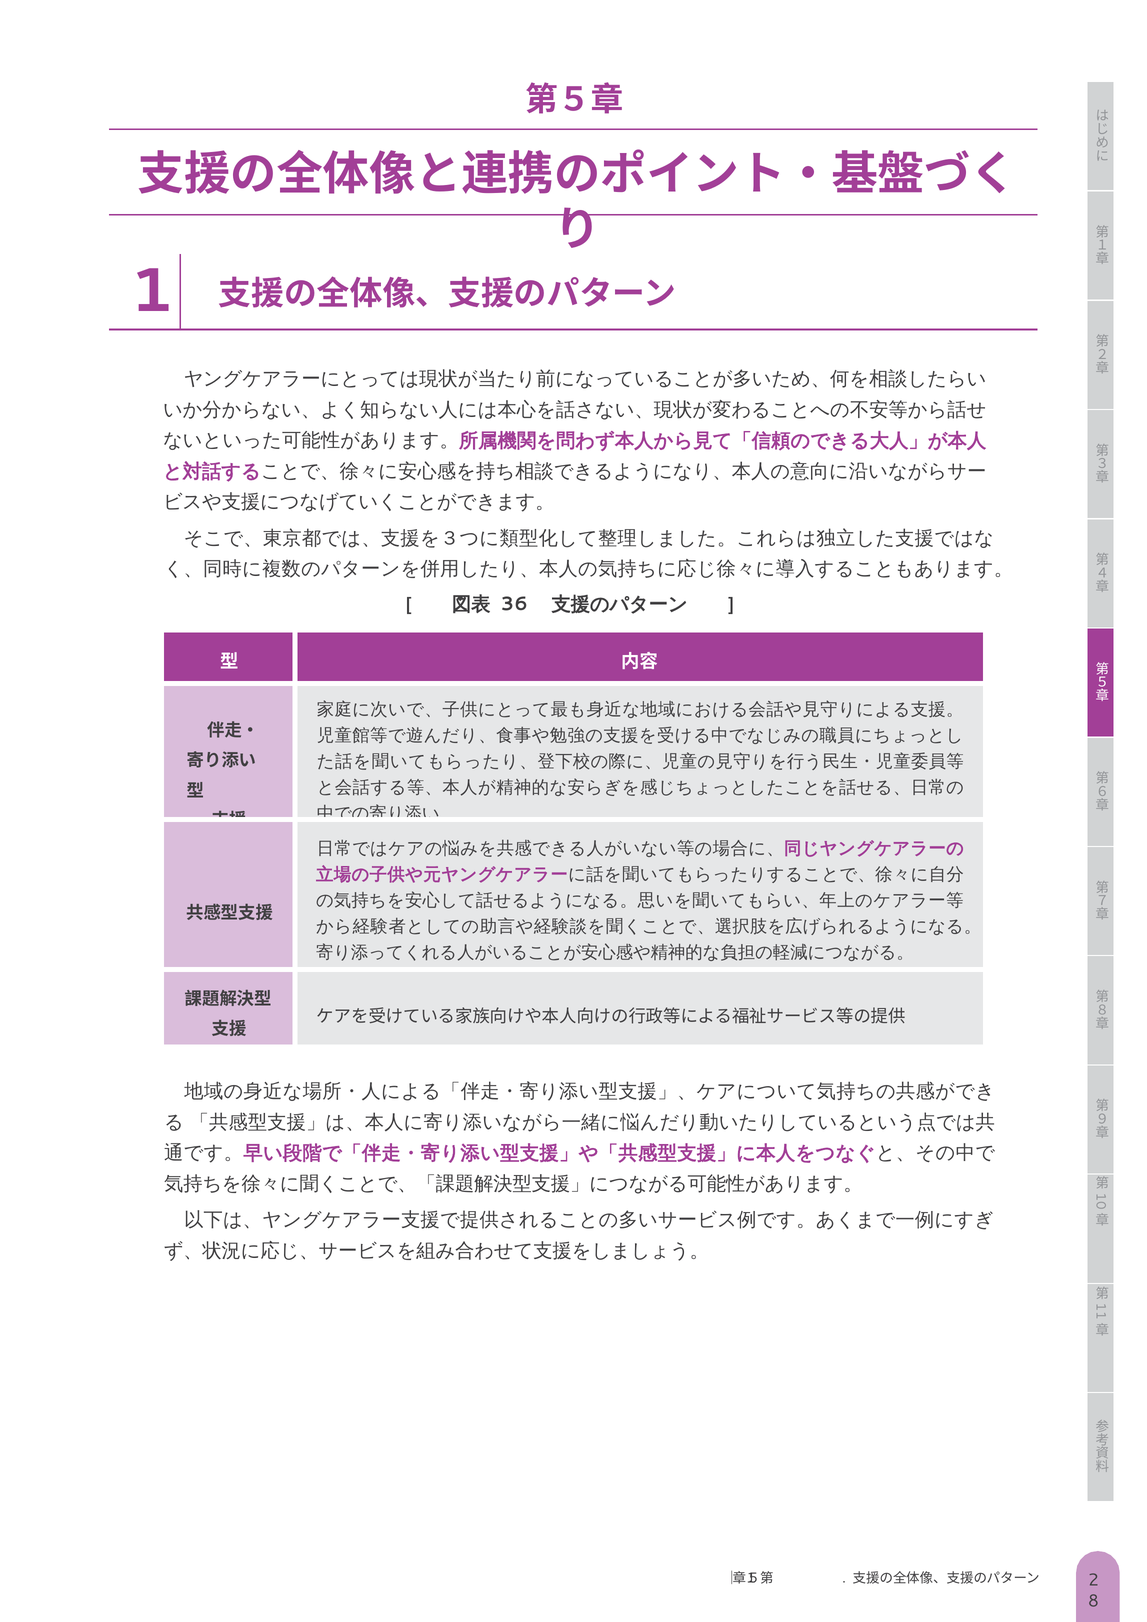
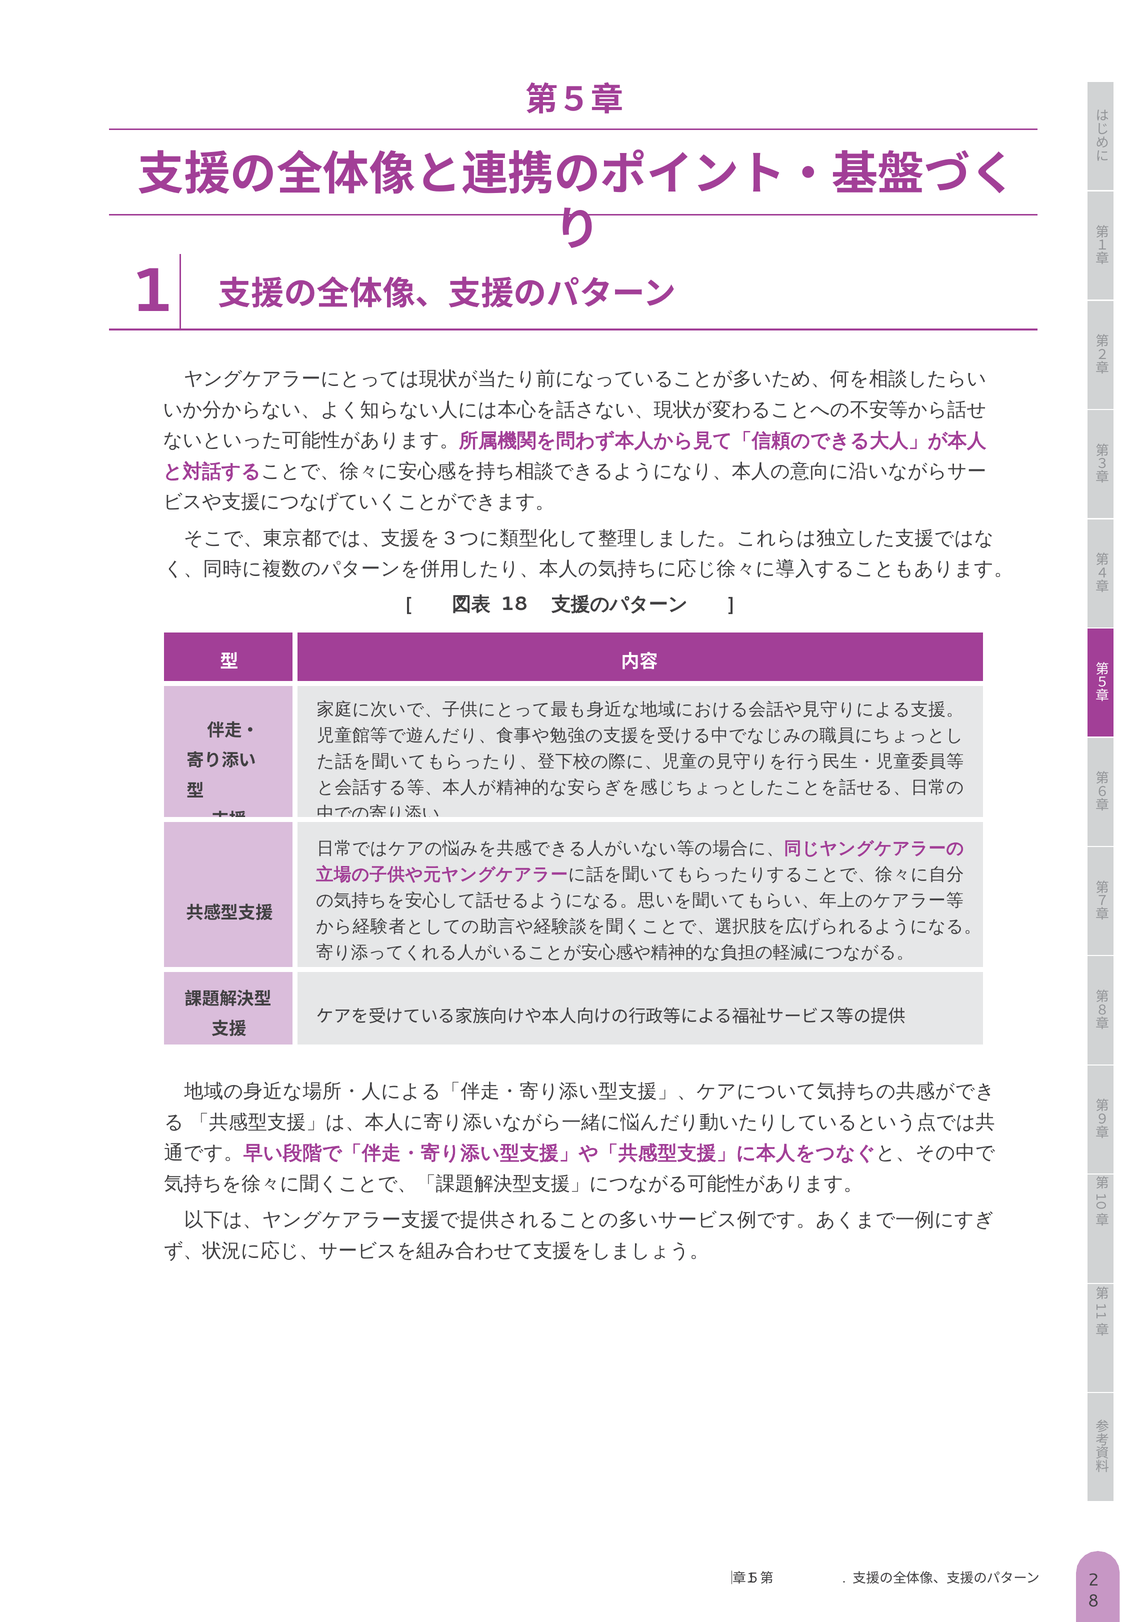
36: 36 -> 18
